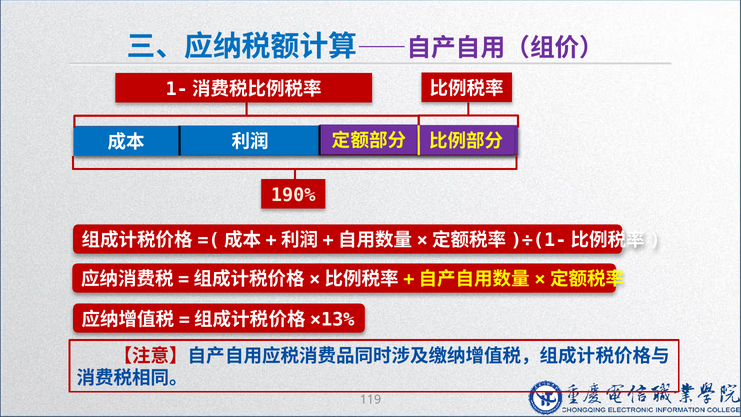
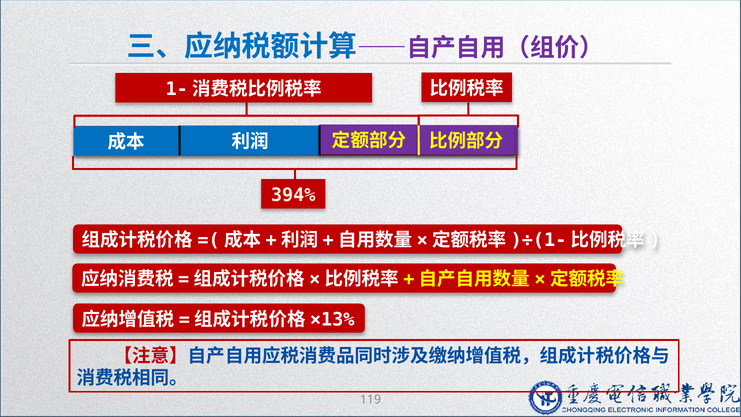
190%: 190% -> 394%
